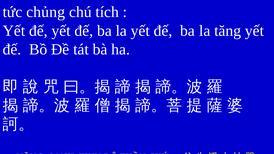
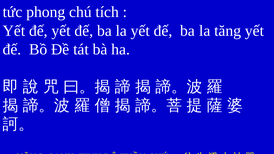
chủng: chủng -> phong
